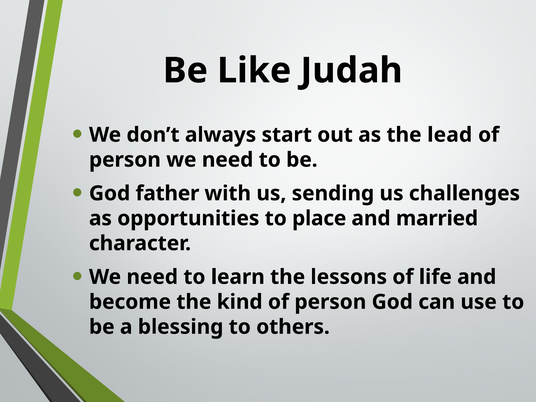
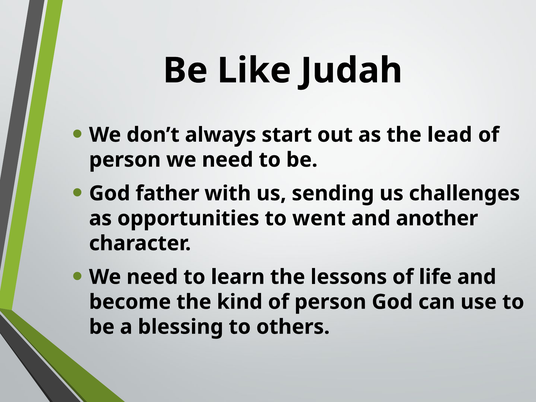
place: place -> went
married: married -> another
